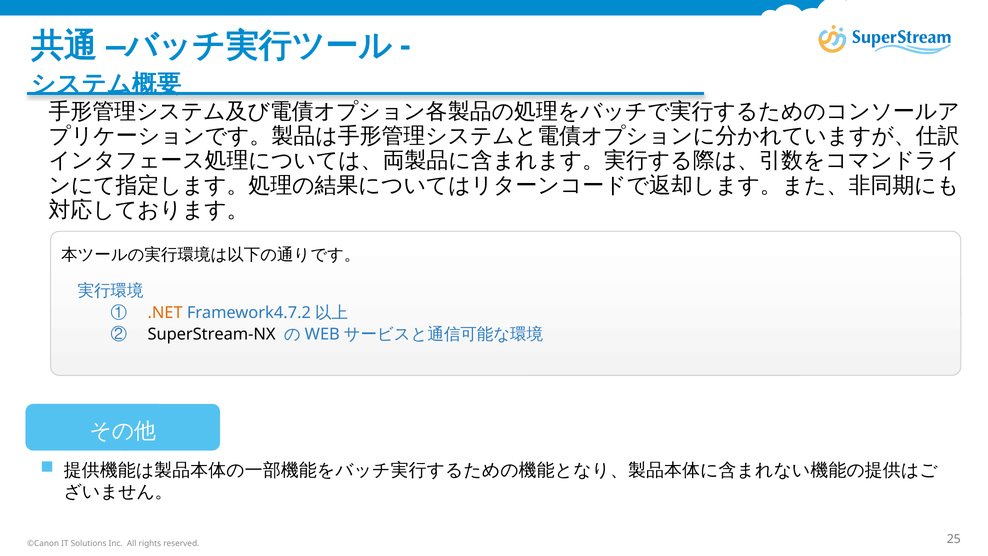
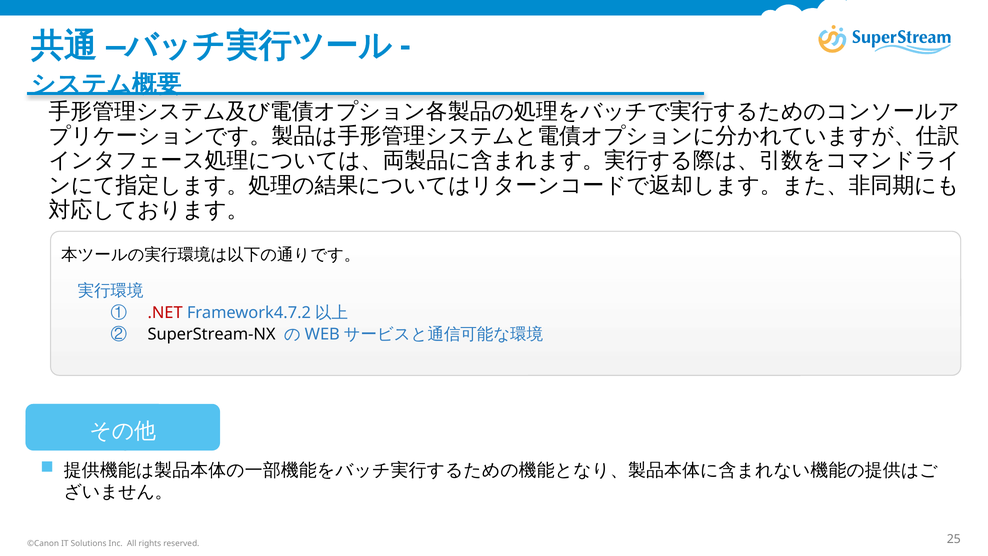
.NET colour: orange -> red
